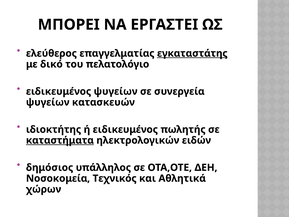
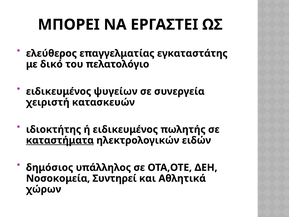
εγκαταστάτης underline: present -> none
ψυγείων at (48, 102): ψυγείων -> χειριστή
Τεχνικός: Τεχνικός -> Συντηρεί
